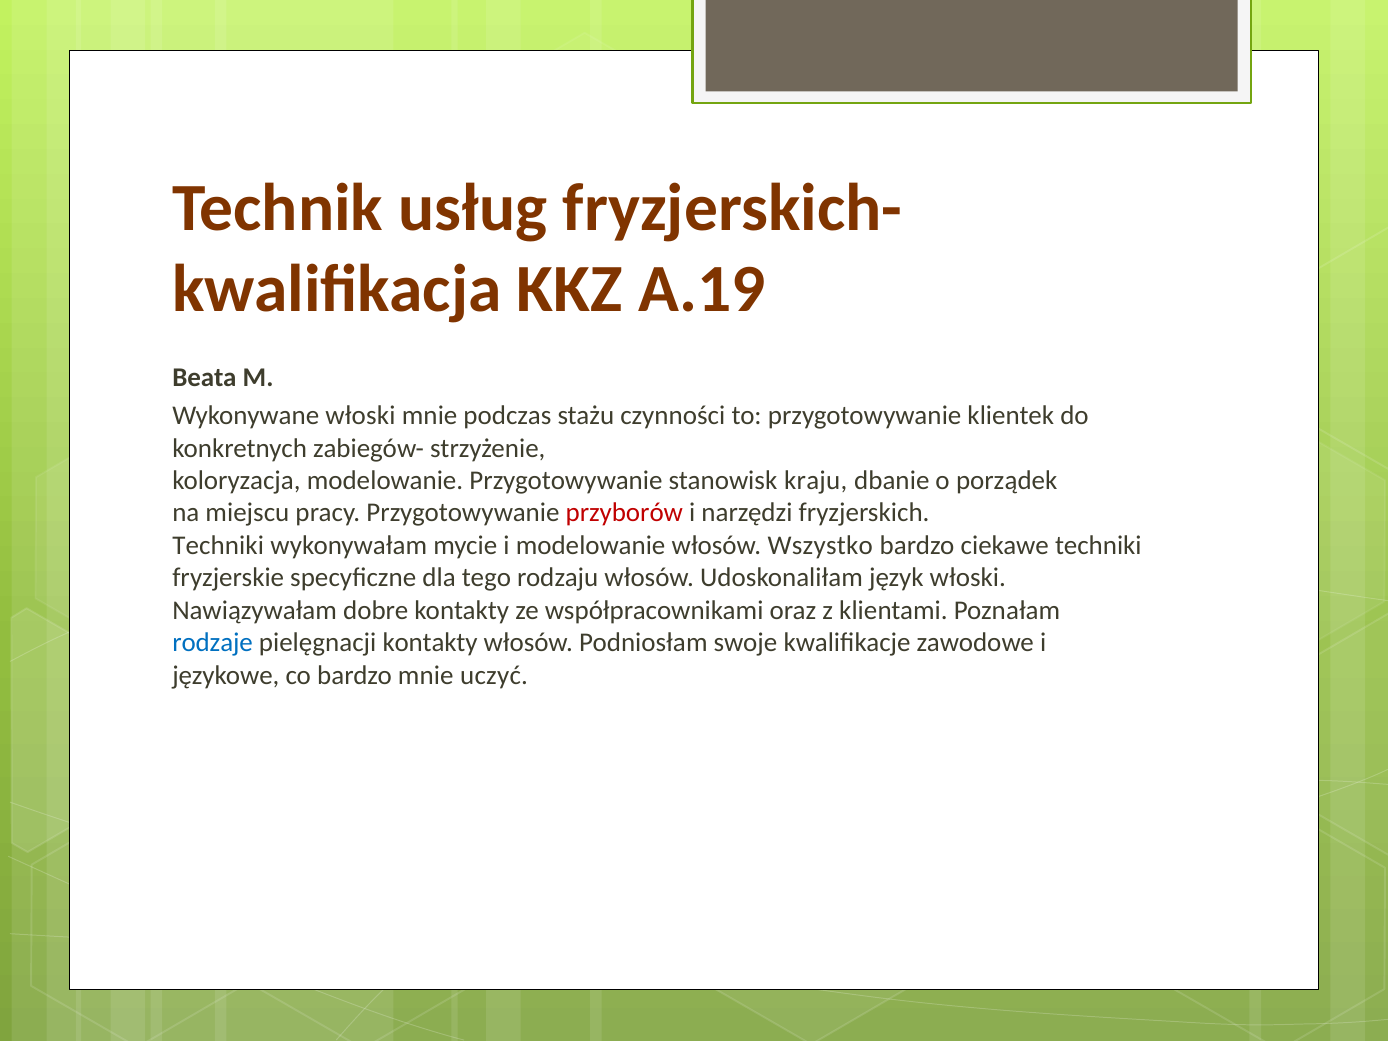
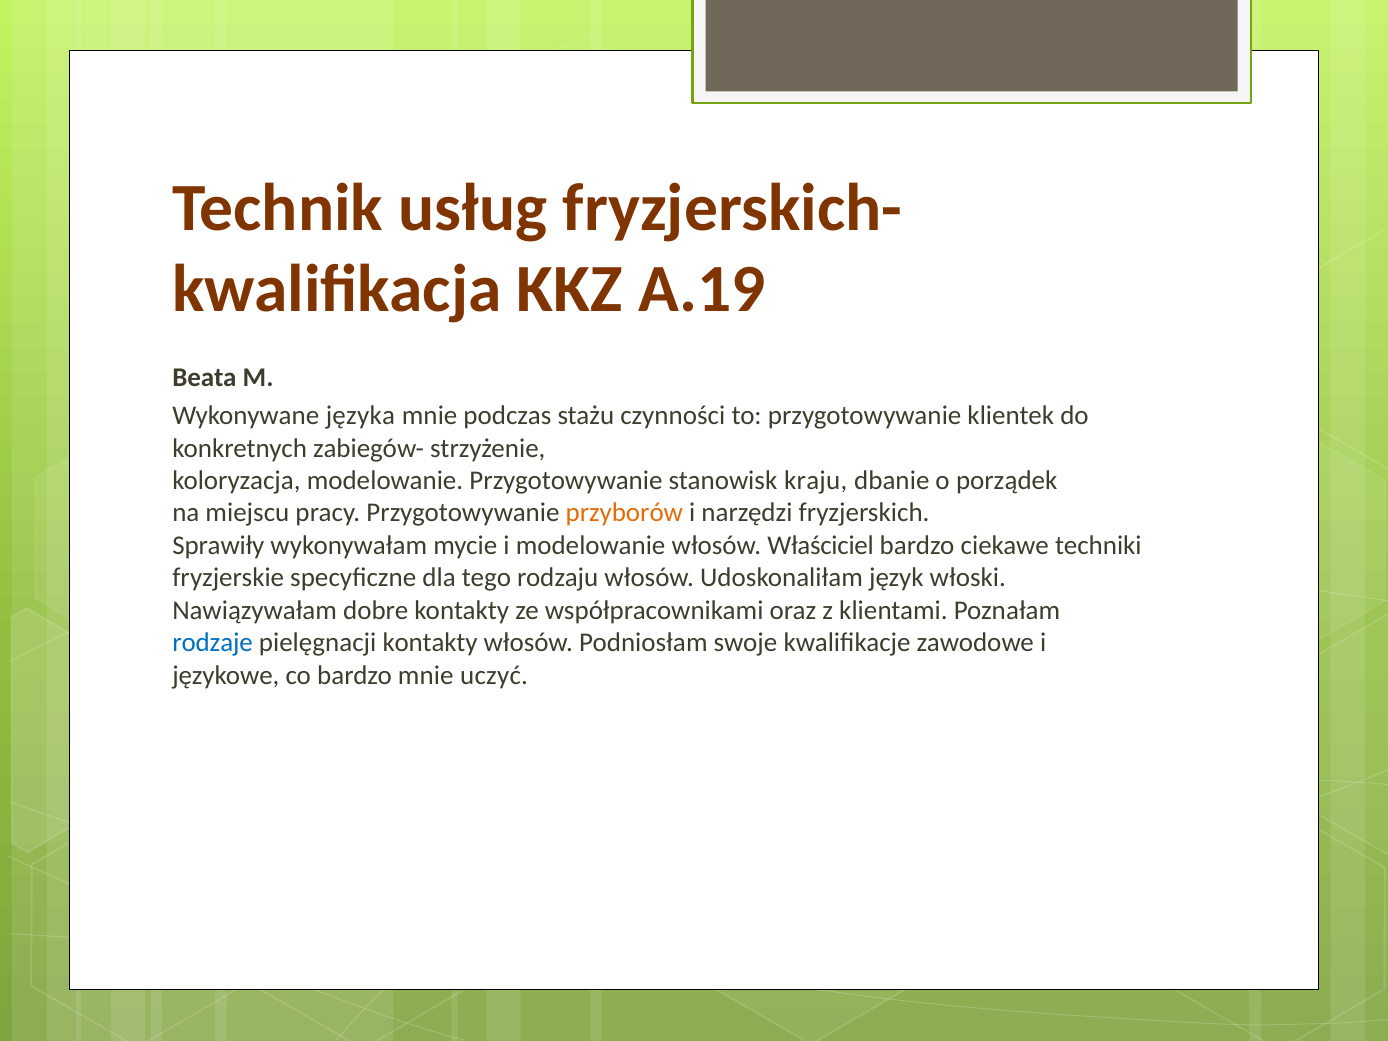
Wykonywane włoski: włoski -> języka
przyborów colour: red -> orange
Techniki at (218, 546): Techniki -> Sprawiły
Wszystko: Wszystko -> Właściciel
